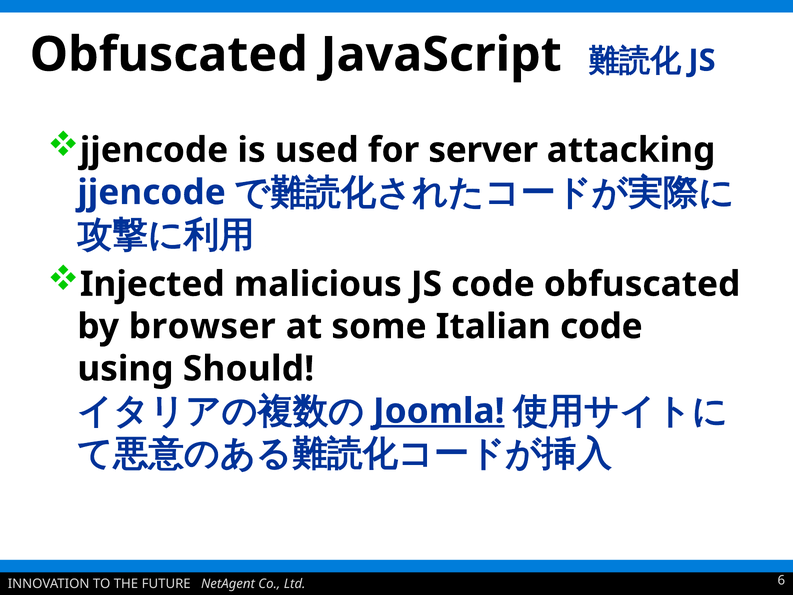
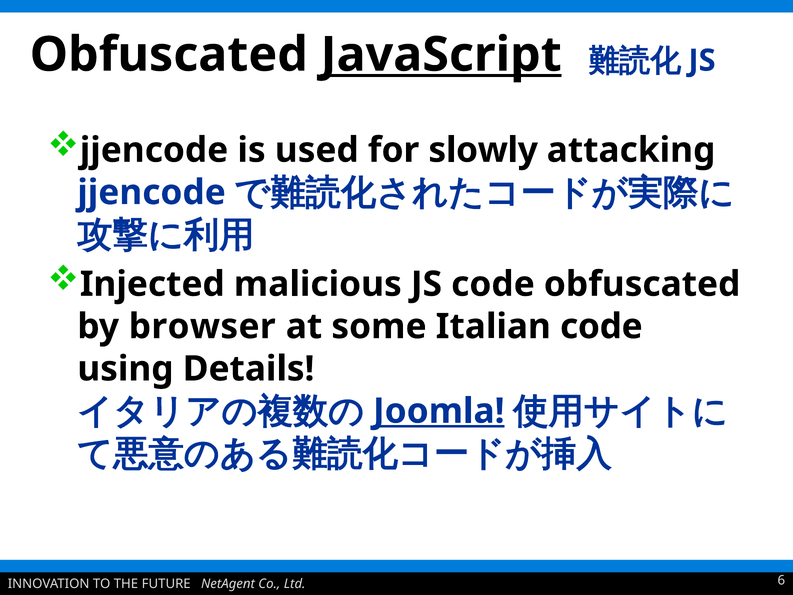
JavaScript underline: none -> present
server: server -> slowly
Should: Should -> Details
